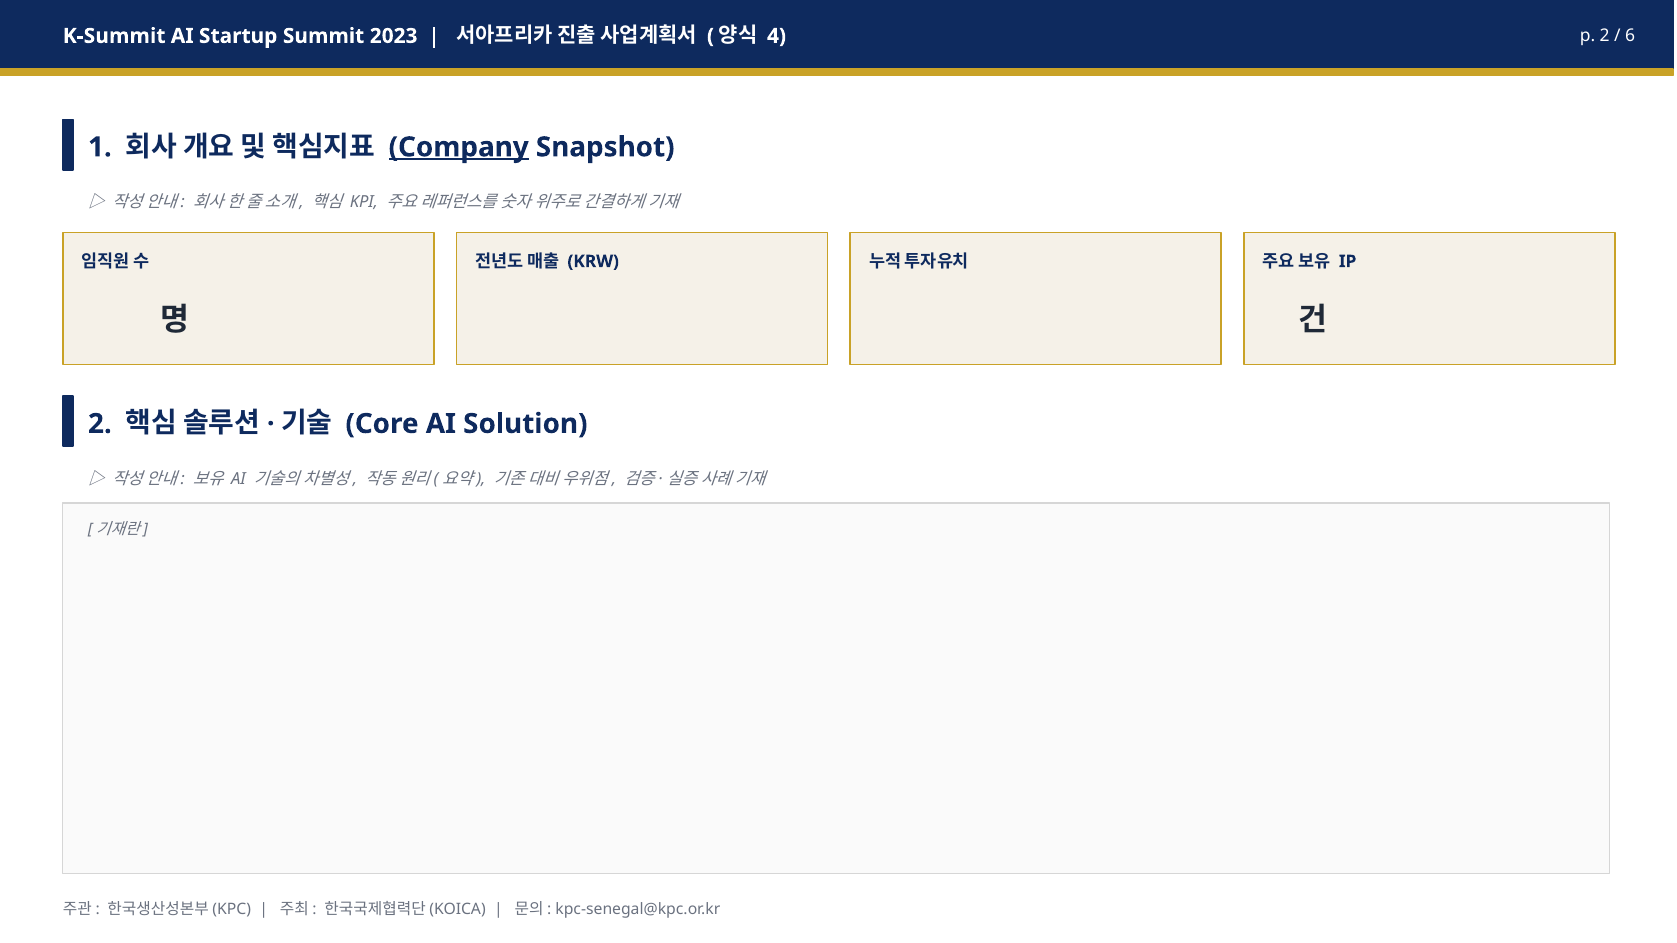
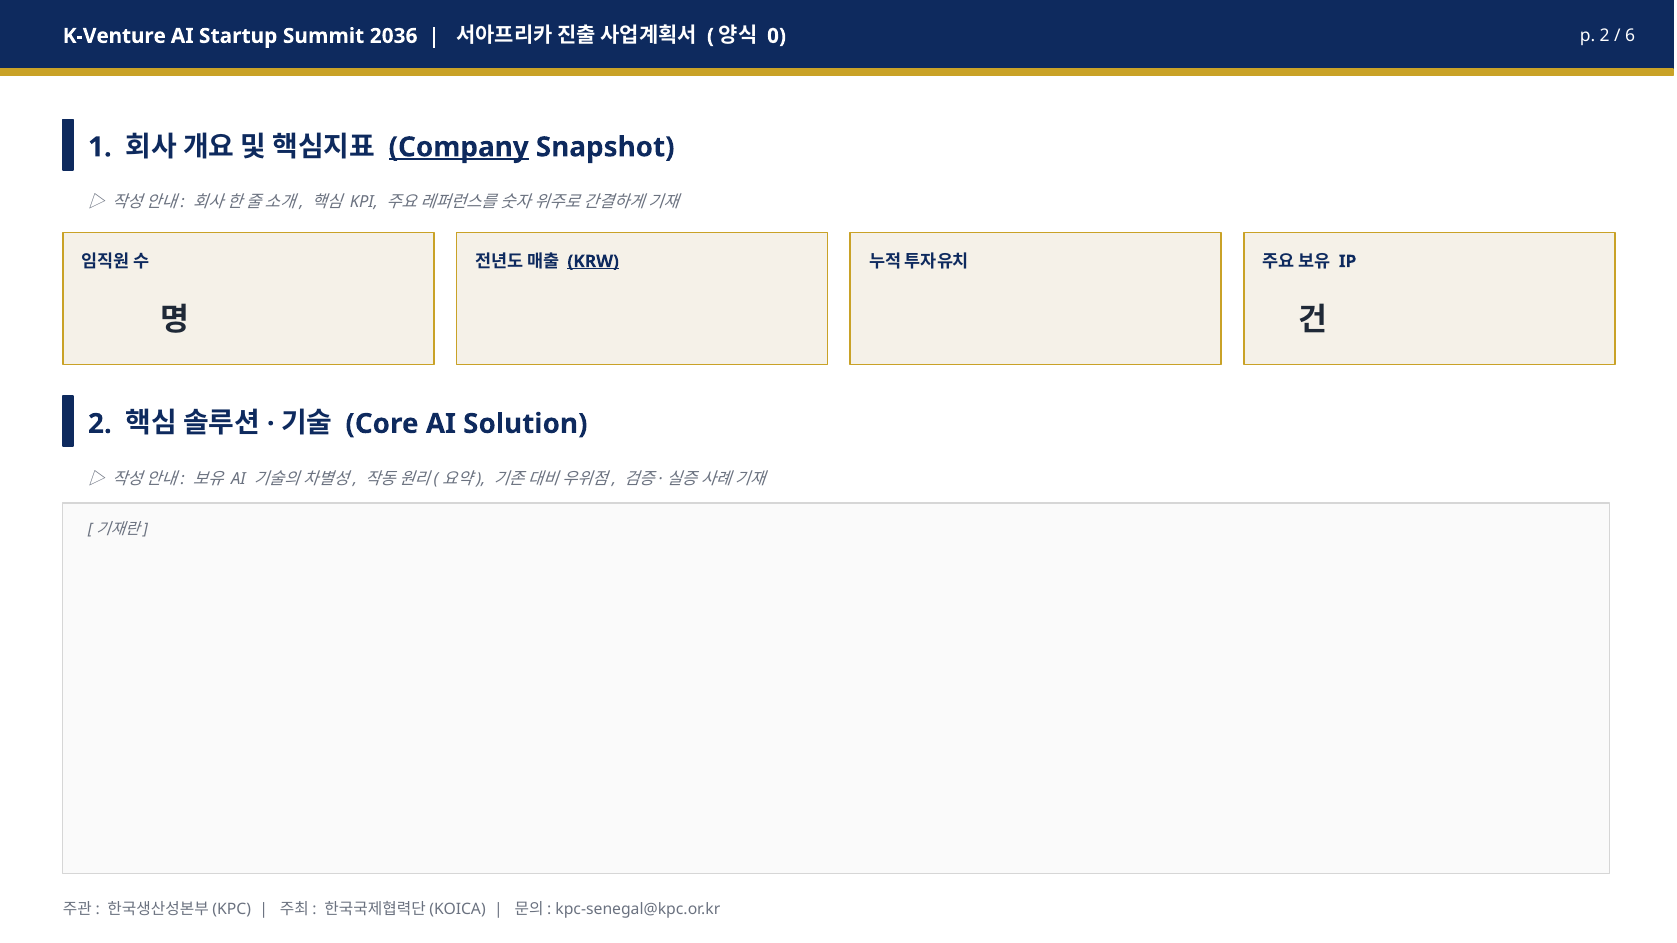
K-Summit: K-Summit -> K-Venture
2023: 2023 -> 2036
4: 4 -> 0
KRW underline: none -> present
